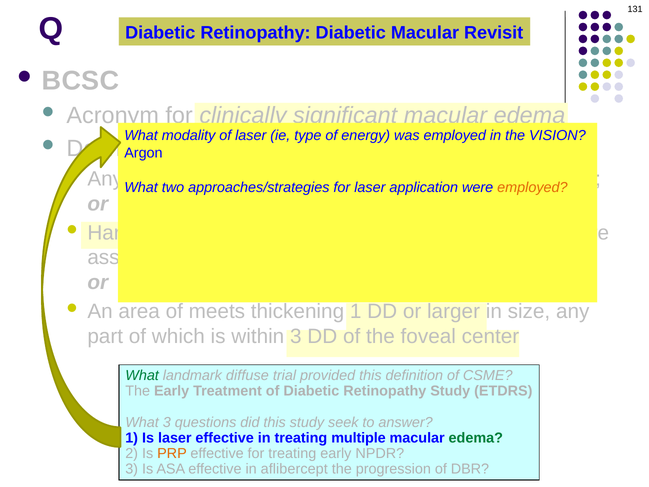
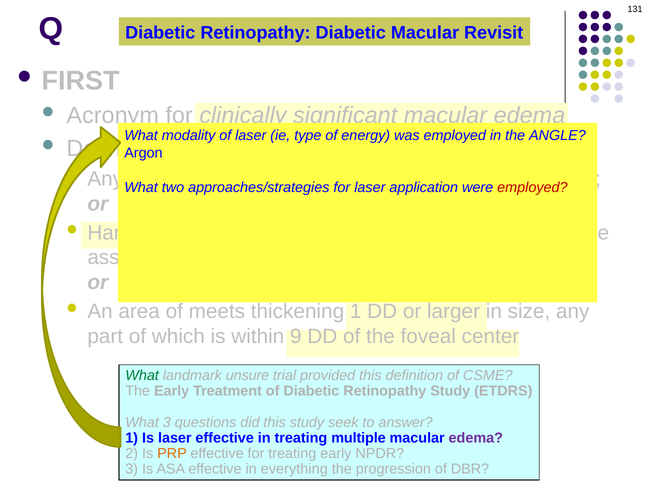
BCSC: BCSC -> FIRST
VISION: VISION -> ANGLE
employed at (532, 188) colour: orange -> red
within 3: 3 -> 9
landmark diffuse: diffuse -> unsure
edema at (476, 438) colour: green -> purple
aflibercept: aflibercept -> everything
